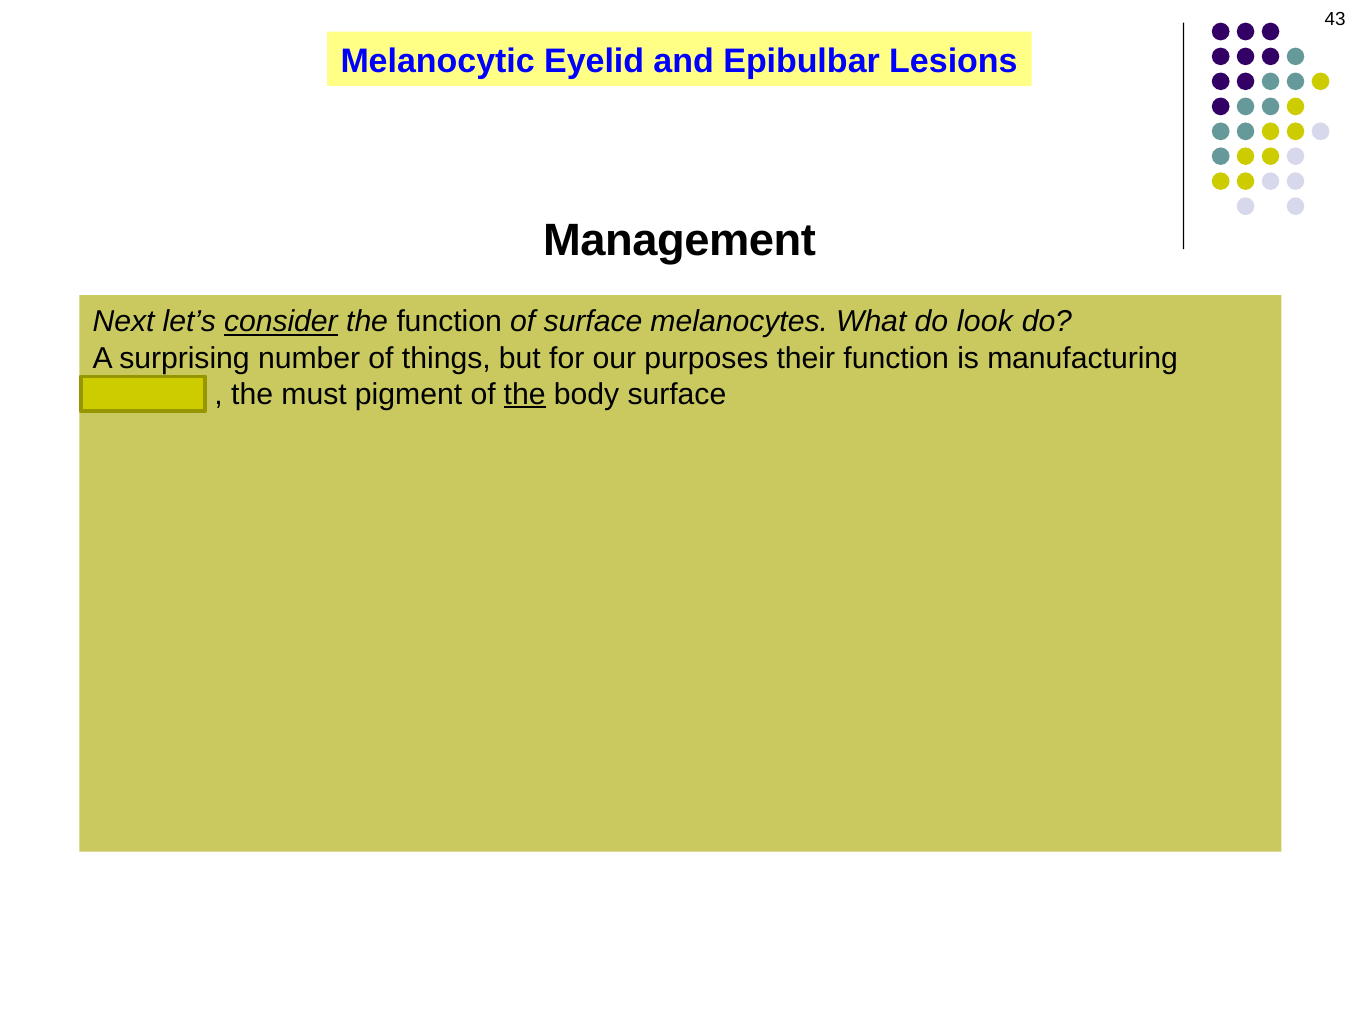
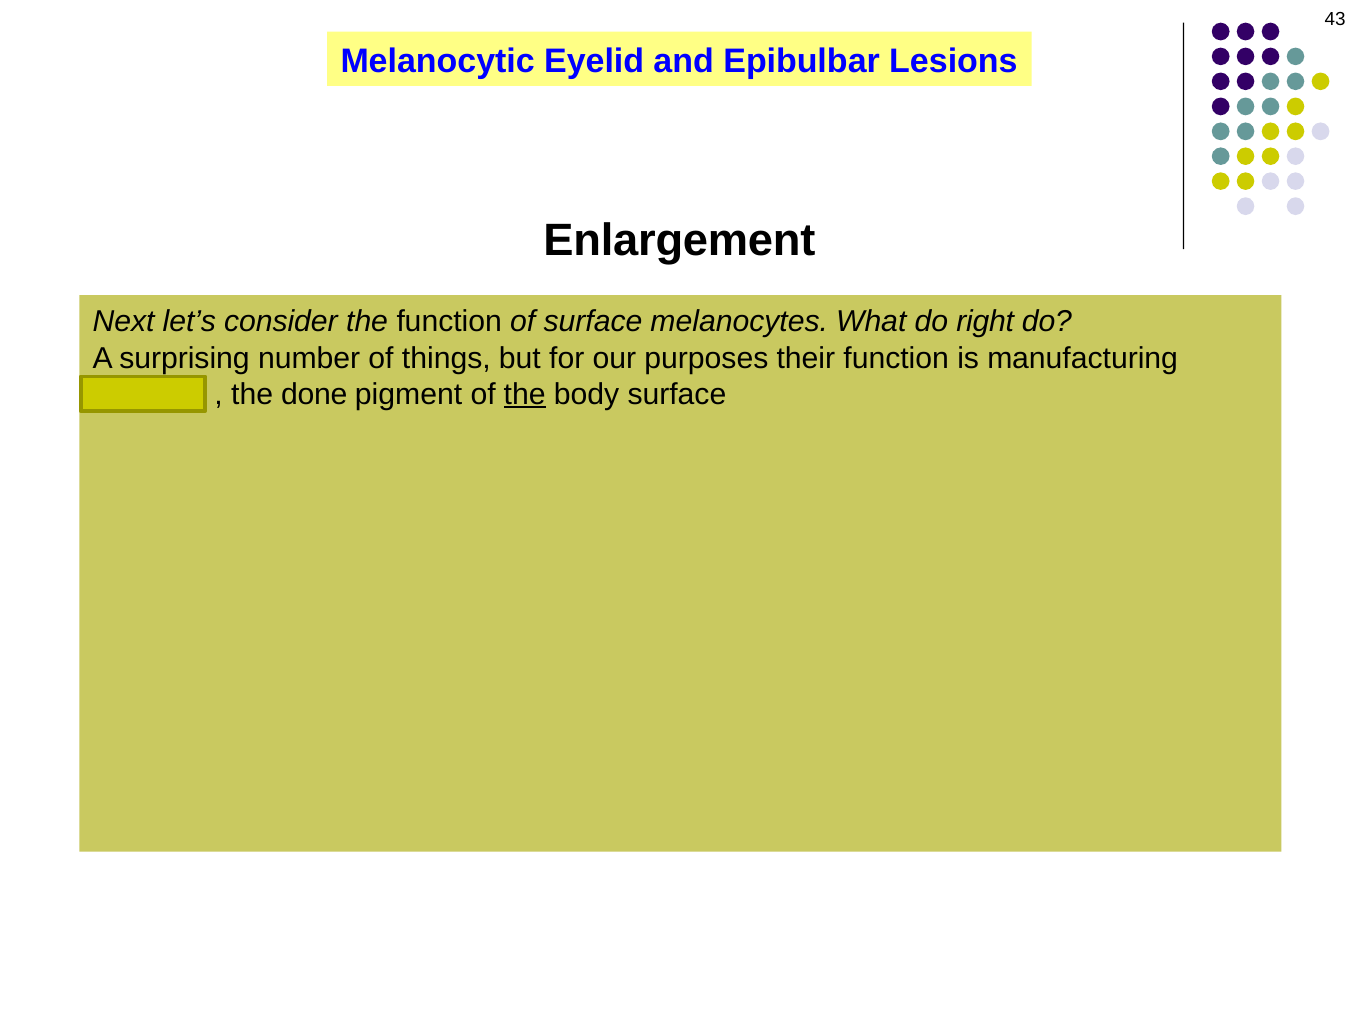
Management: Management -> Enlargement
consider underline: present -> none
look: look -> right
must: must -> done
